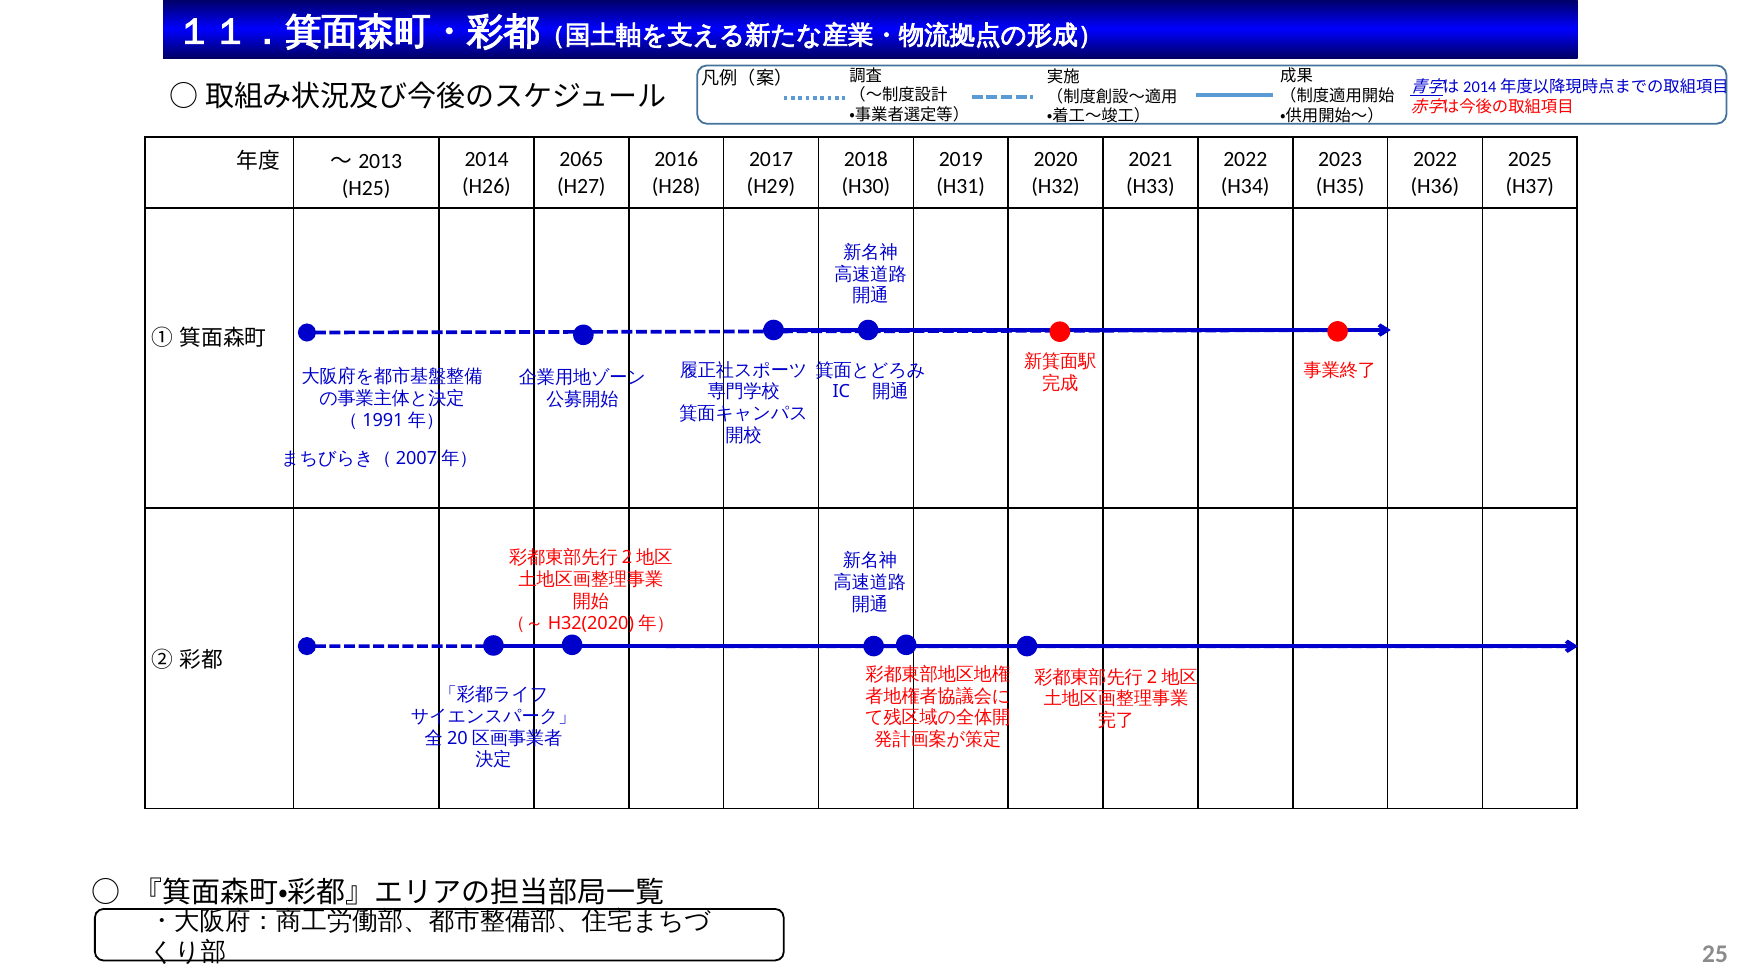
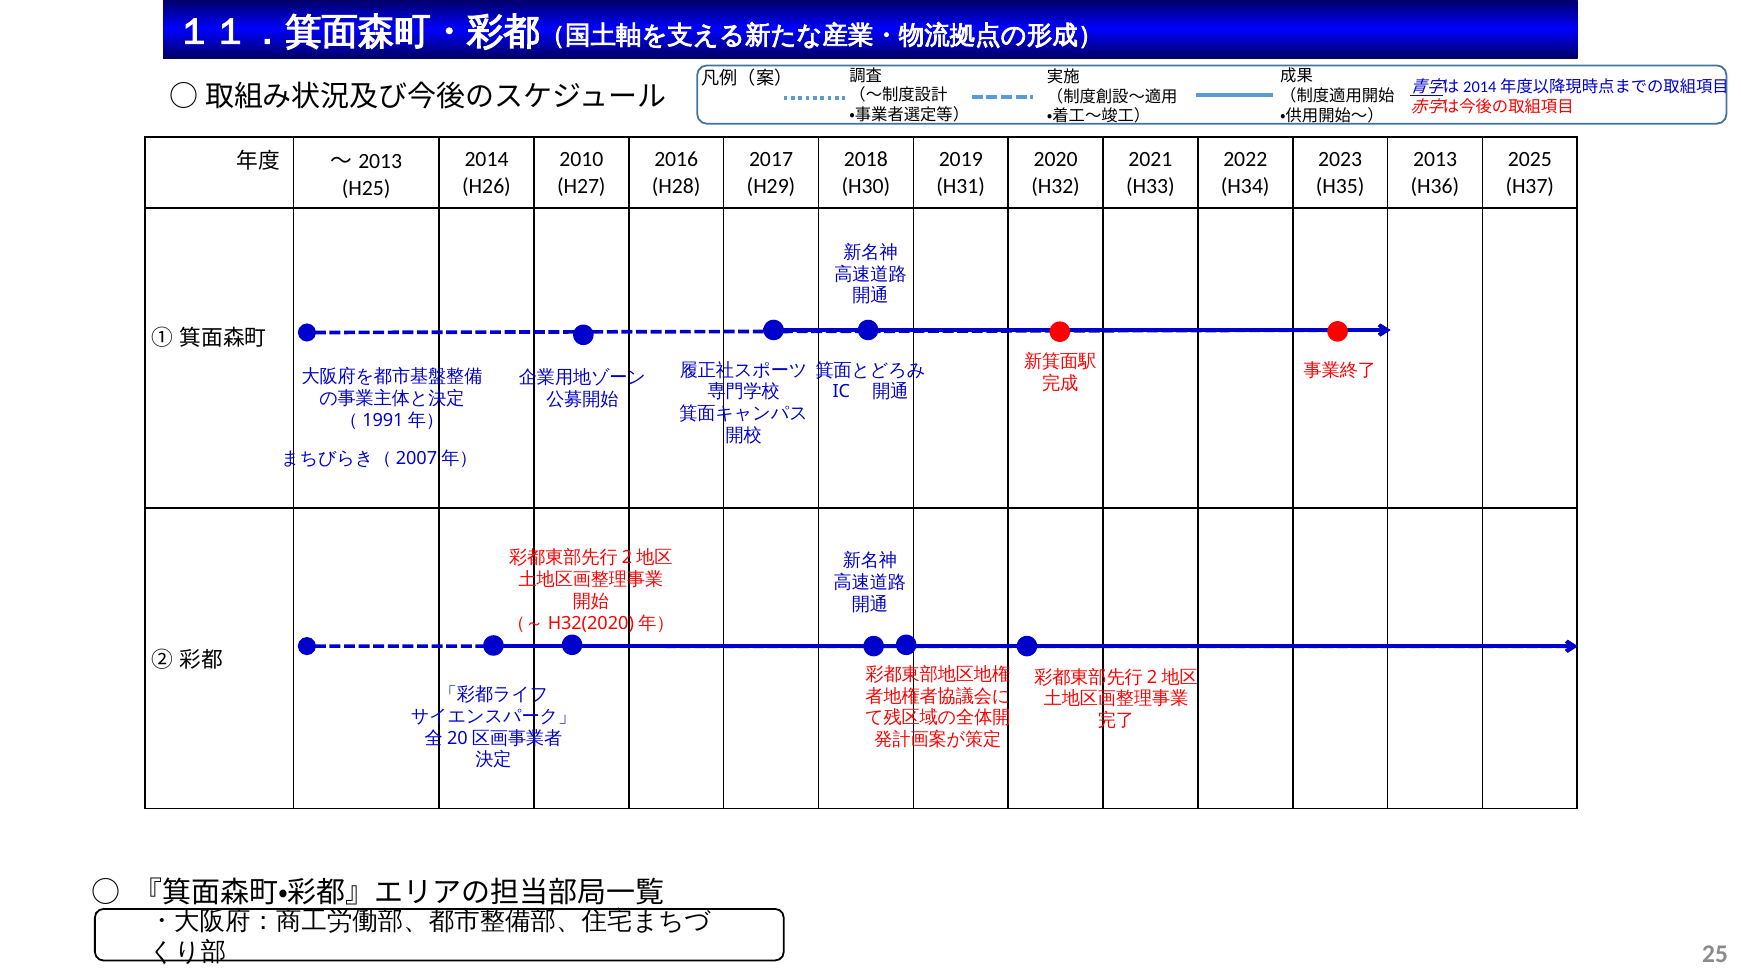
2065: 2065 -> 2010
2022 at (1435, 159): 2022 -> 2013
